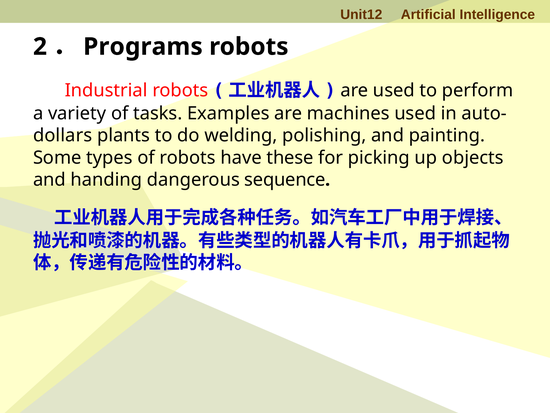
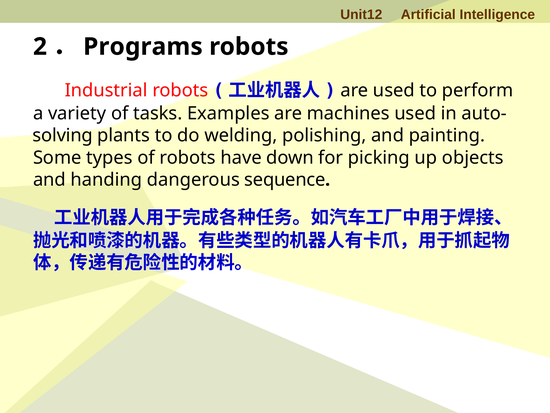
dollars: dollars -> solving
these: these -> down
